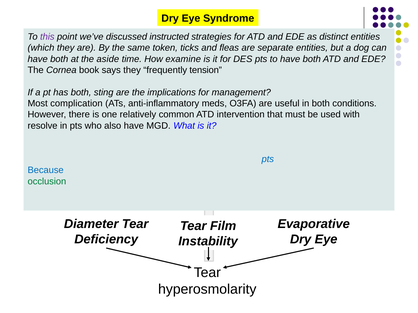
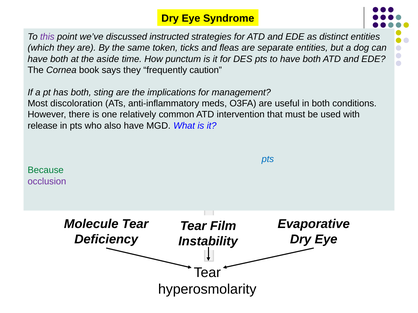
examine: examine -> punctum
frequently tension: tension -> caution
complication: complication -> discoloration
resolve: resolve -> release
Because colour: blue -> green
occlusion at (47, 182) colour: green -> purple
Diameter: Diameter -> Molecule
